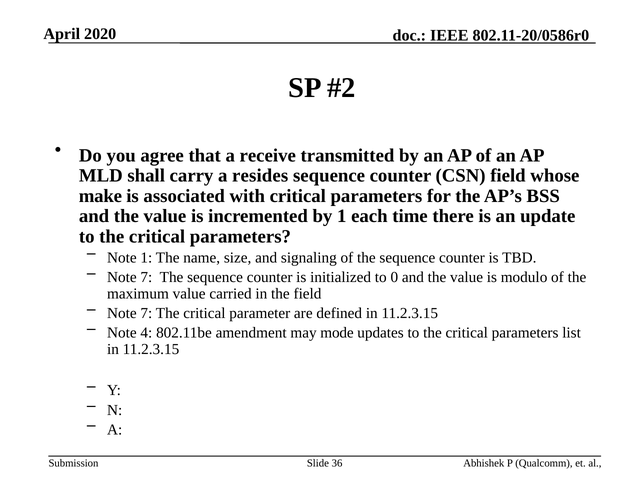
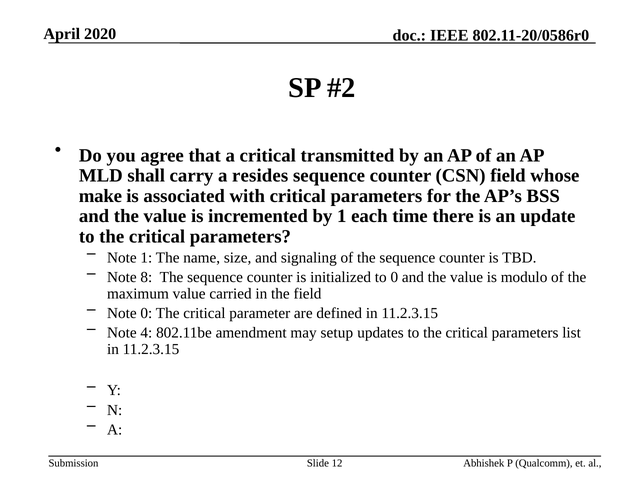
a receive: receive -> critical
7 at (146, 277): 7 -> 8
7 at (146, 313): 7 -> 0
mode: mode -> setup
36: 36 -> 12
